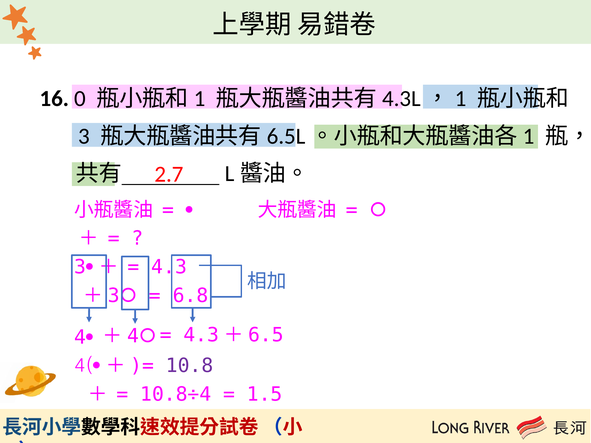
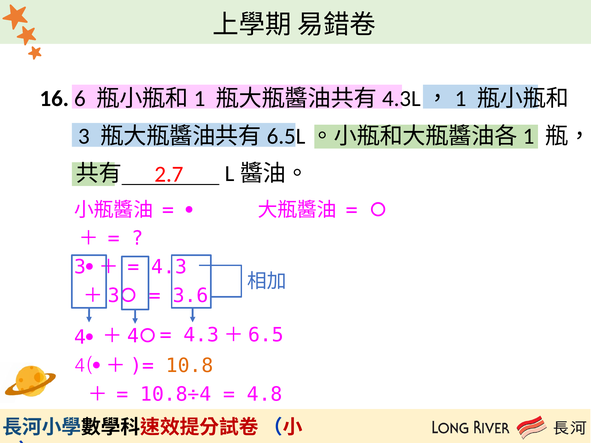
16 0: 0 -> 6
6.8: 6.8 -> 3.6
10.8 colour: purple -> orange
1.5: 1.5 -> 4.8
